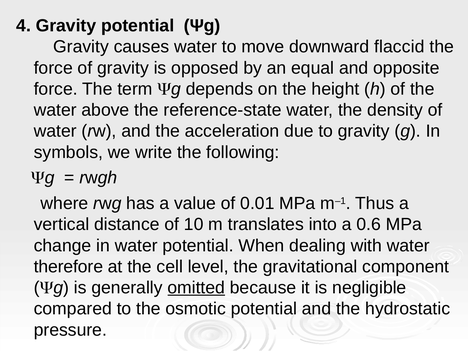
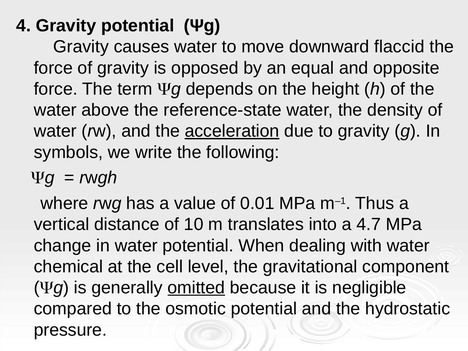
acceleration underline: none -> present
0.6: 0.6 -> 4.7
therefore: therefore -> chemical
